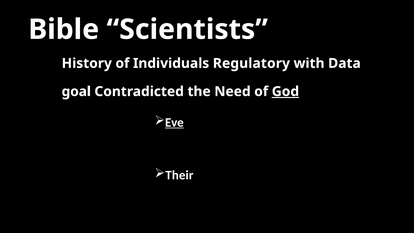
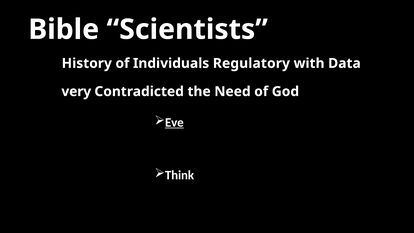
goal: goal -> very
God underline: present -> none
Their: Their -> Think
